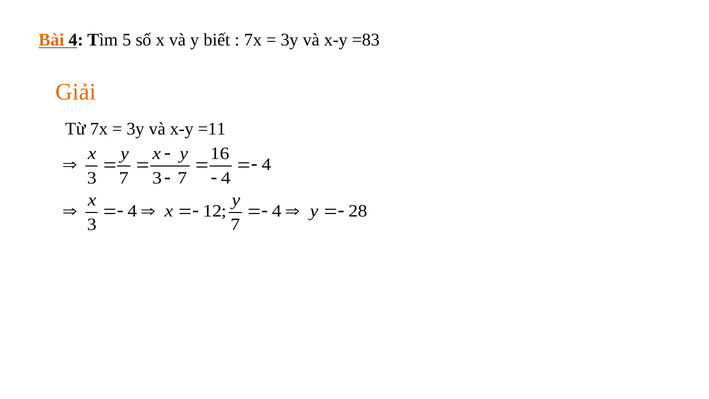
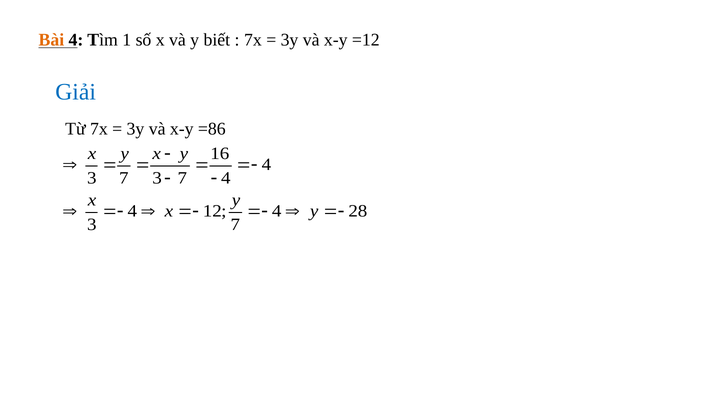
5: 5 -> 1
=83: =83 -> =12
Giải colour: orange -> blue
=11: =11 -> =86
